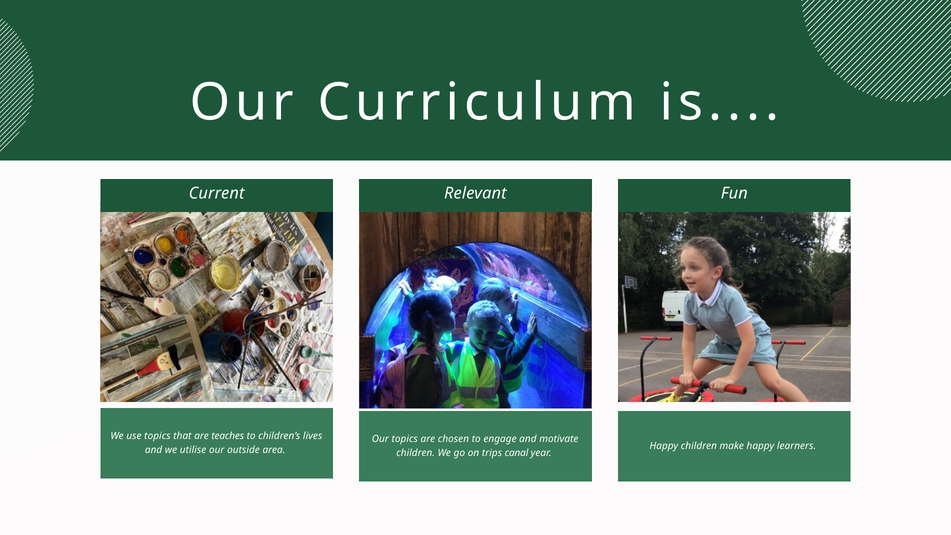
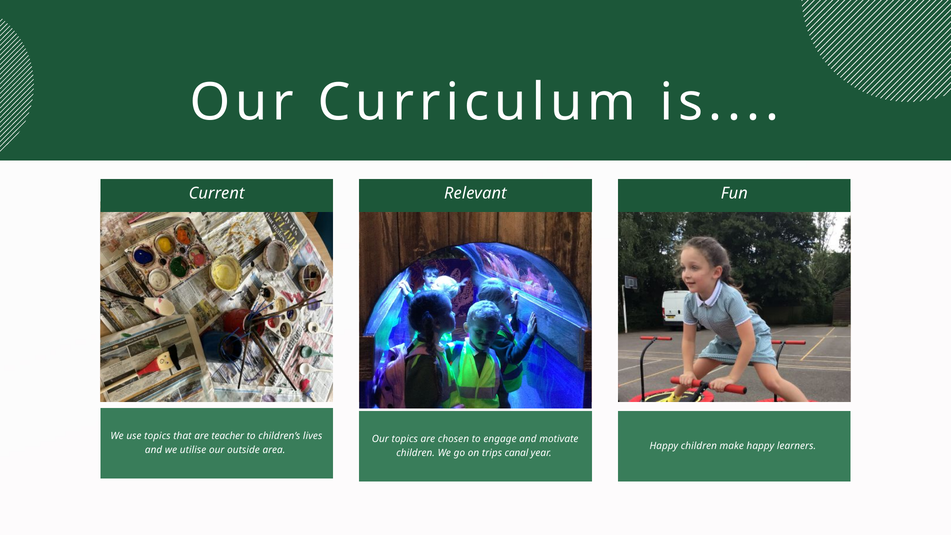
teaches: teaches -> teacher
